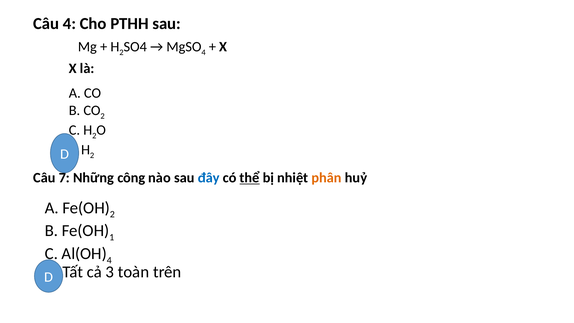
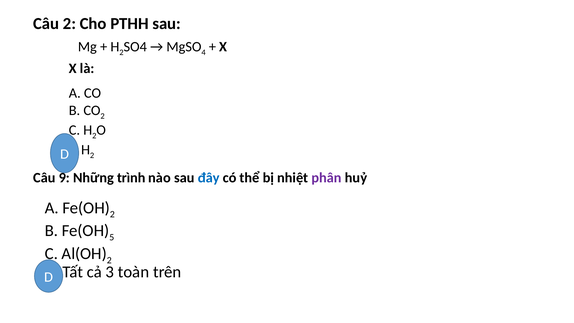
Câu 4: 4 -> 2
7: 7 -> 9
công: công -> trình
thể underline: present -> none
phân colour: orange -> purple
1: 1 -> 5
4 at (109, 260): 4 -> 2
